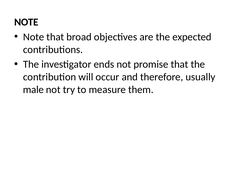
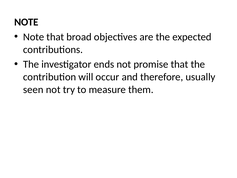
male: male -> seen
